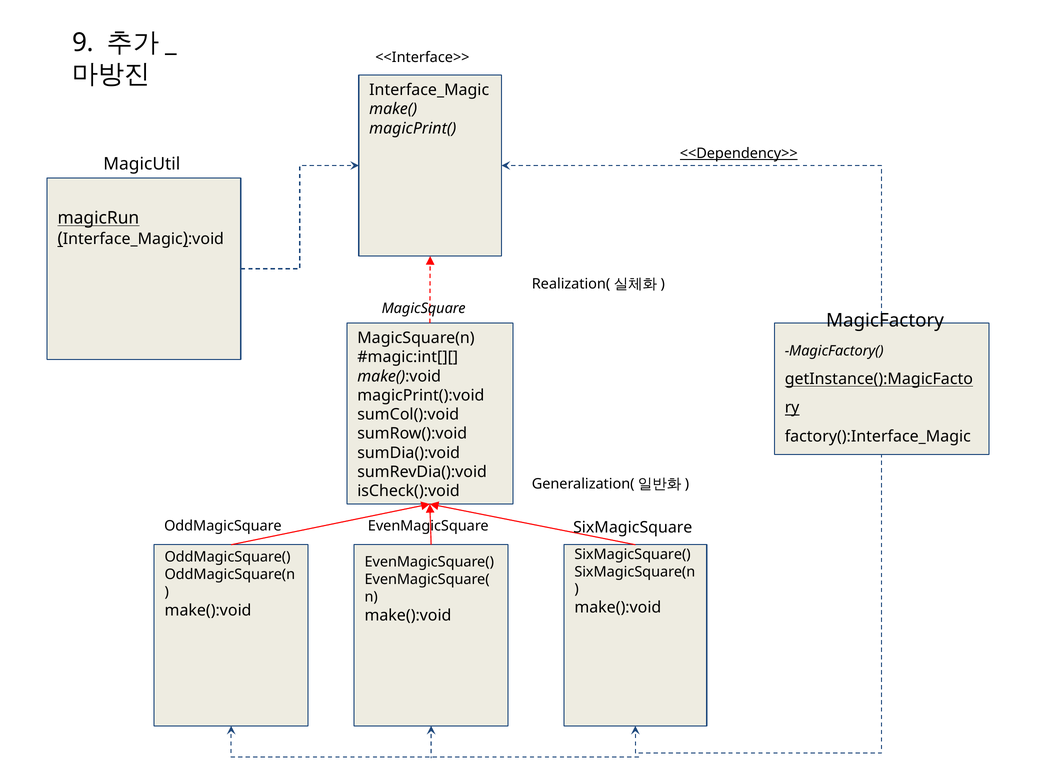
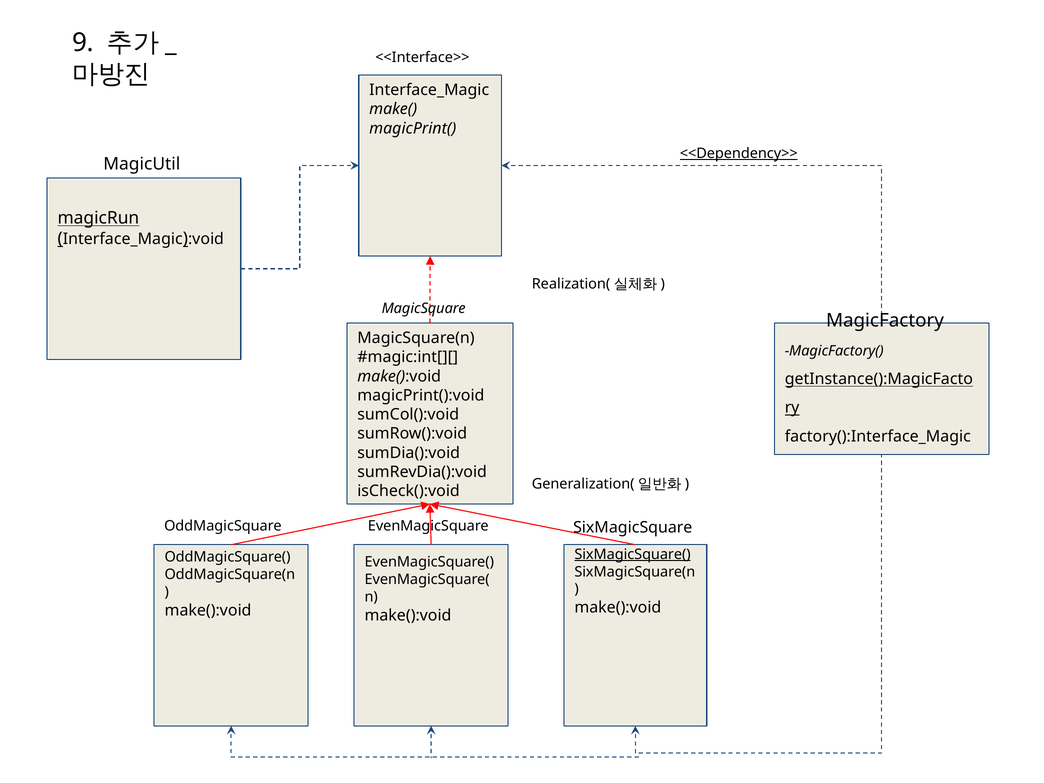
SixMagicSquare( underline: none -> present
